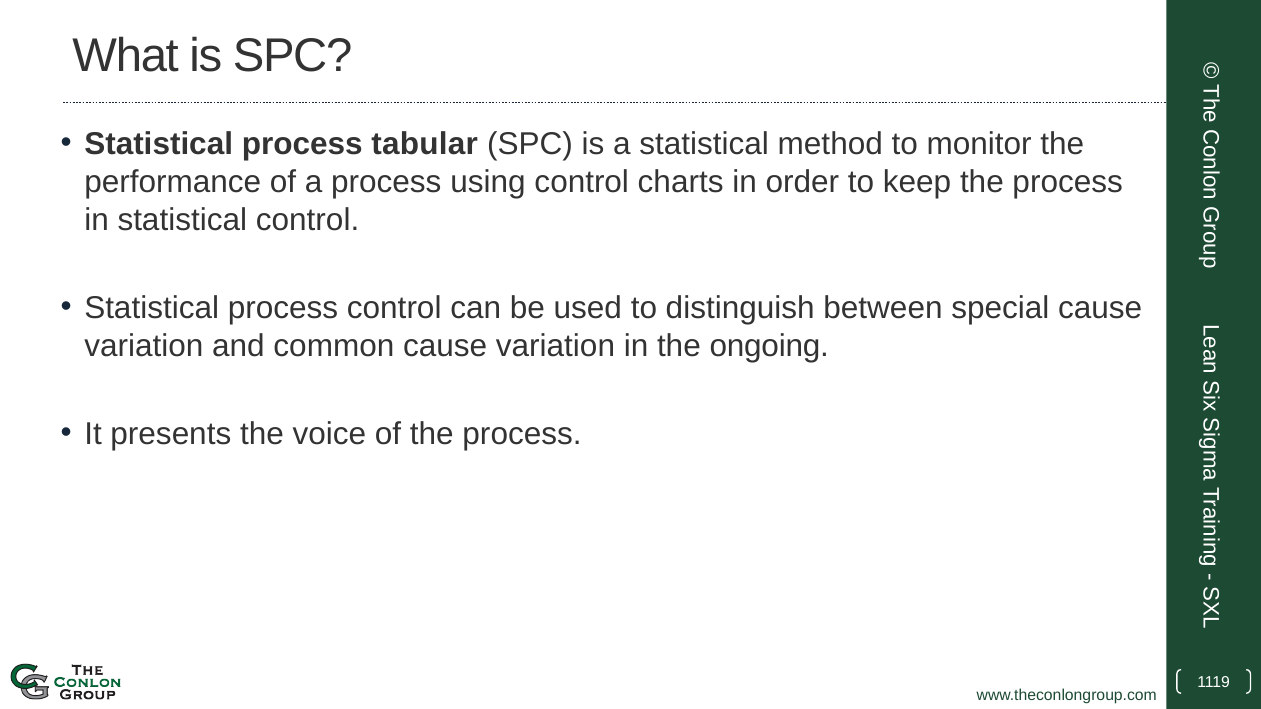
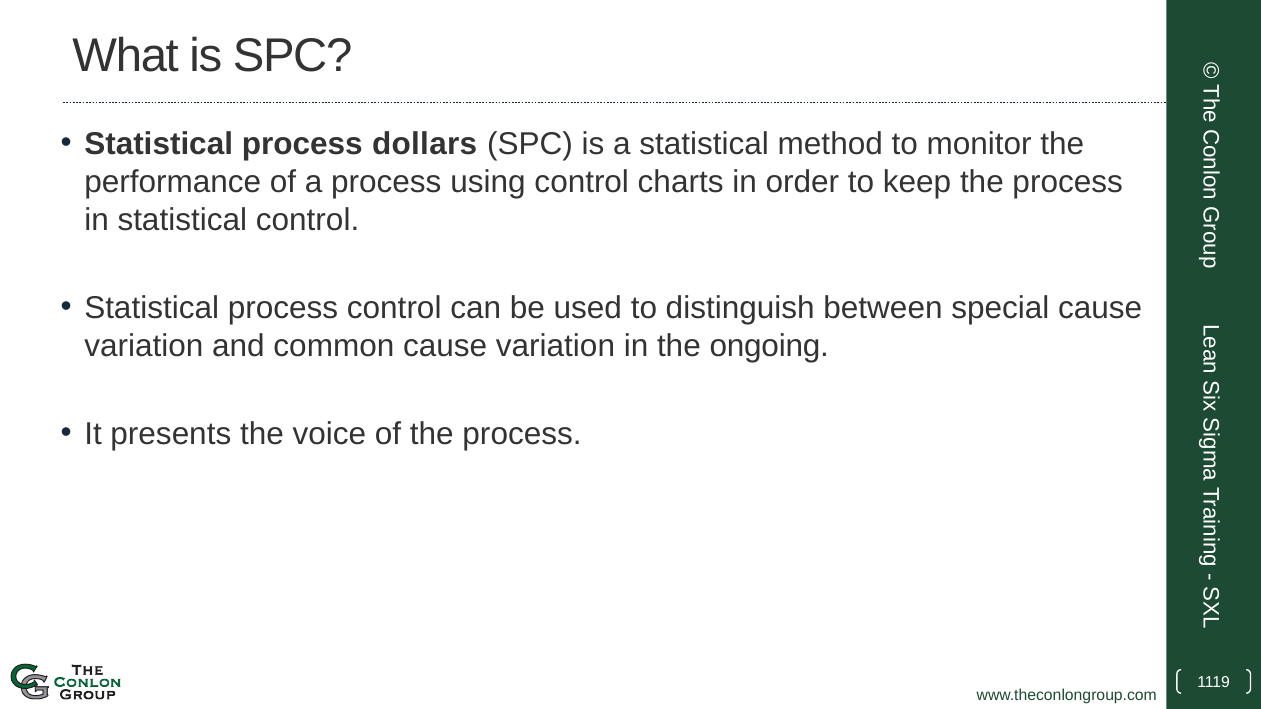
tabular: tabular -> dollars
